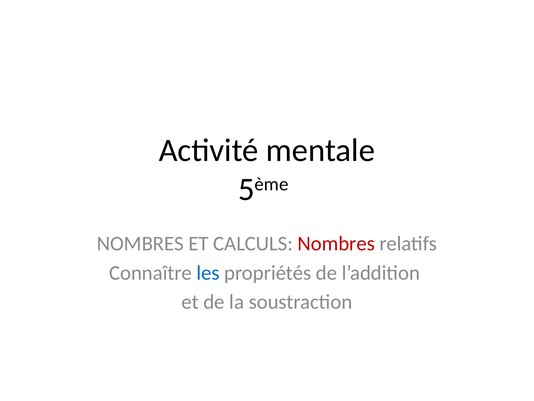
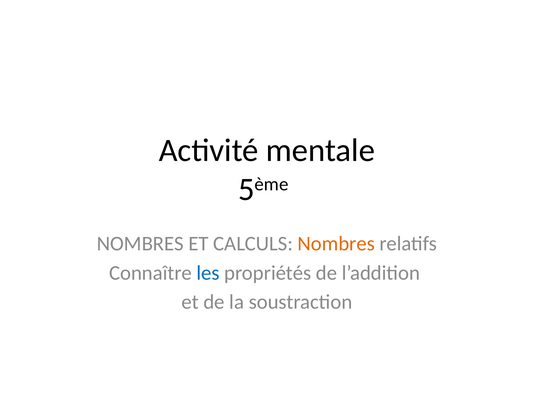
Nombres at (336, 243) colour: red -> orange
